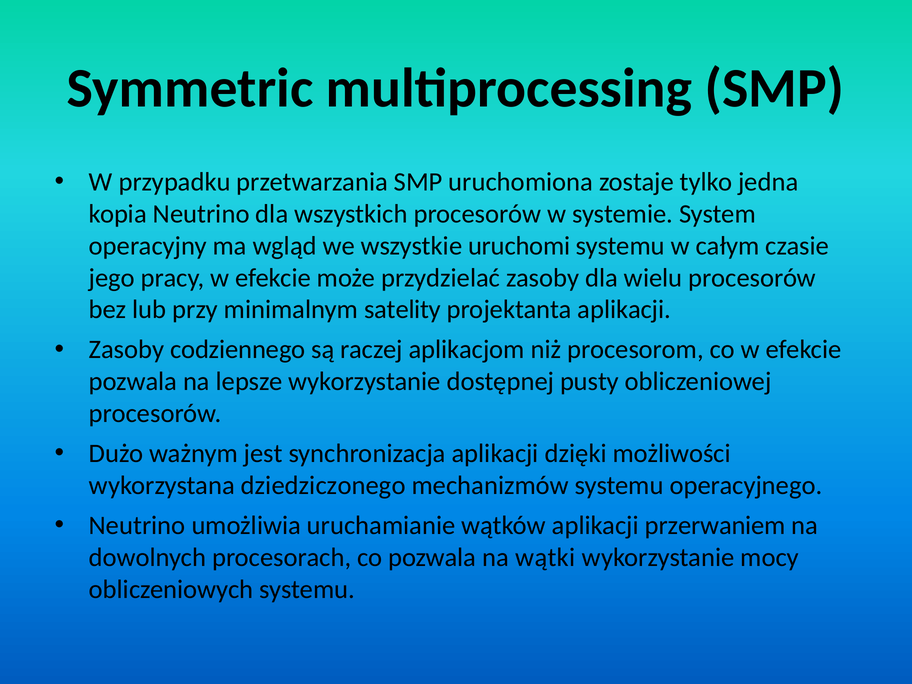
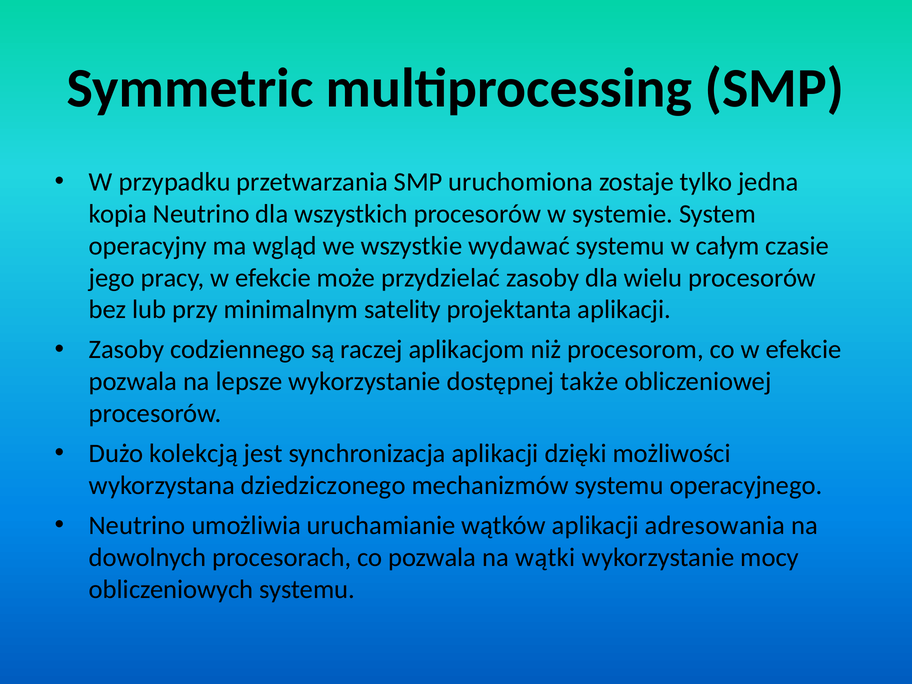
uruchomi: uruchomi -> wydawać
pusty: pusty -> także
ważnym: ważnym -> kolekcją
przerwaniem: przerwaniem -> adresowania
